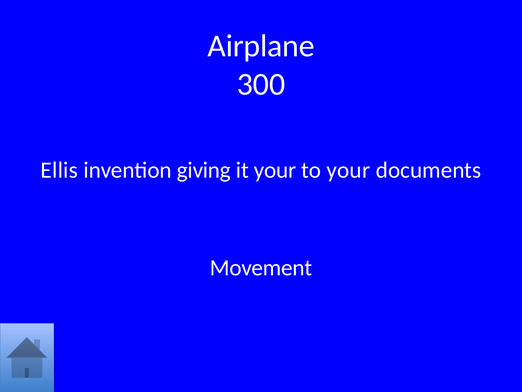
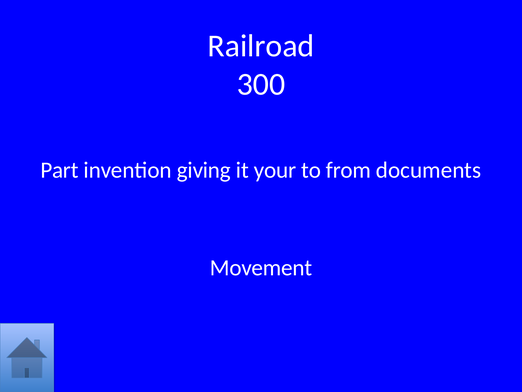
Airplane: Airplane -> Railroad
Ellis: Ellis -> Part
to your: your -> from
